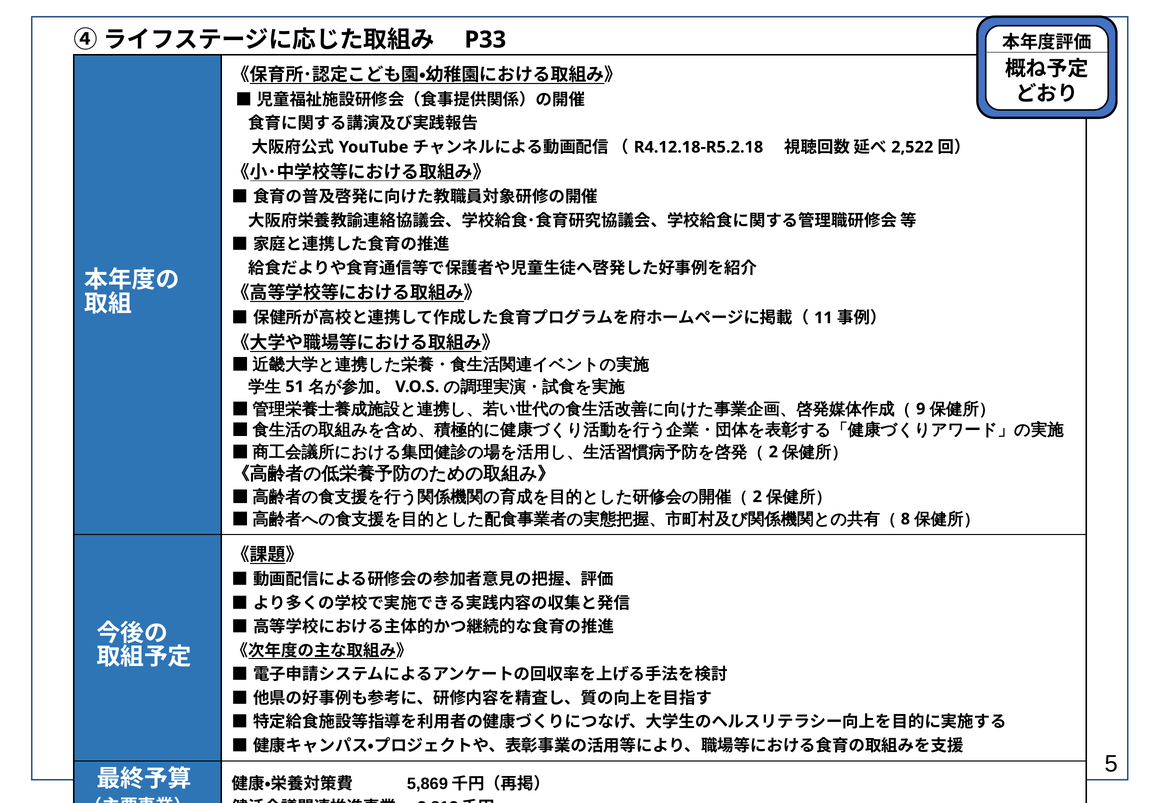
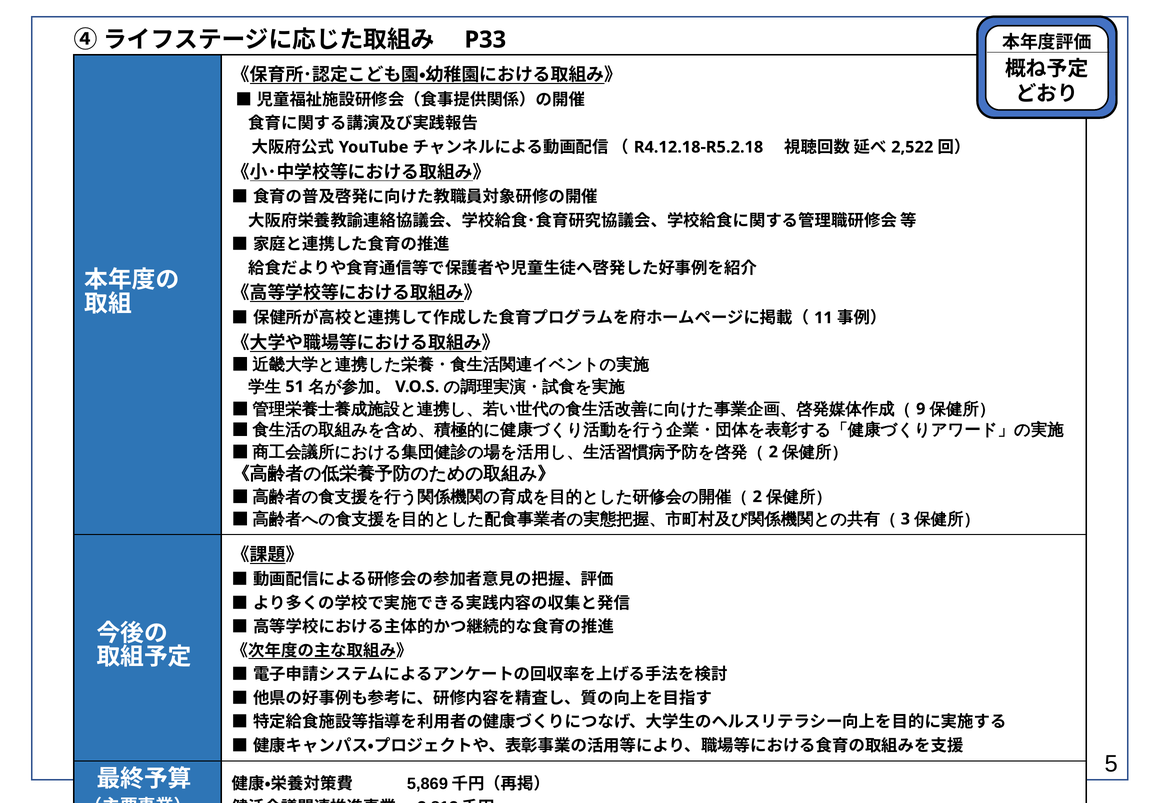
8: 8 -> 3
